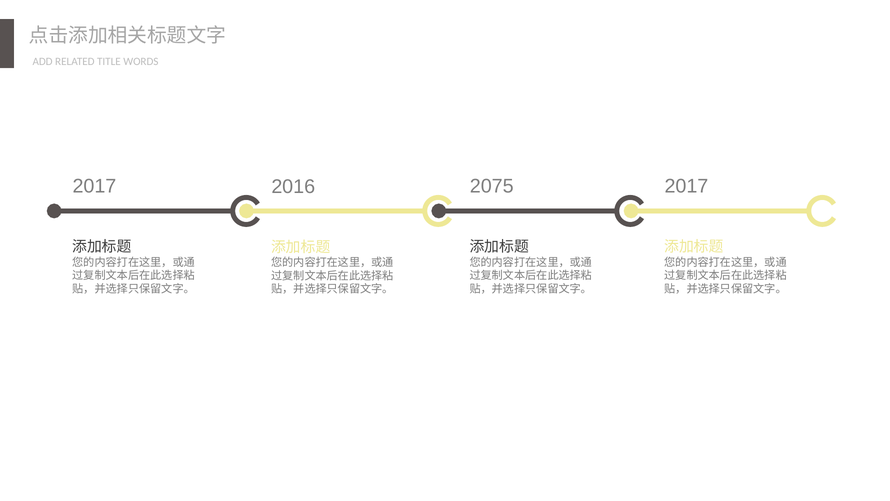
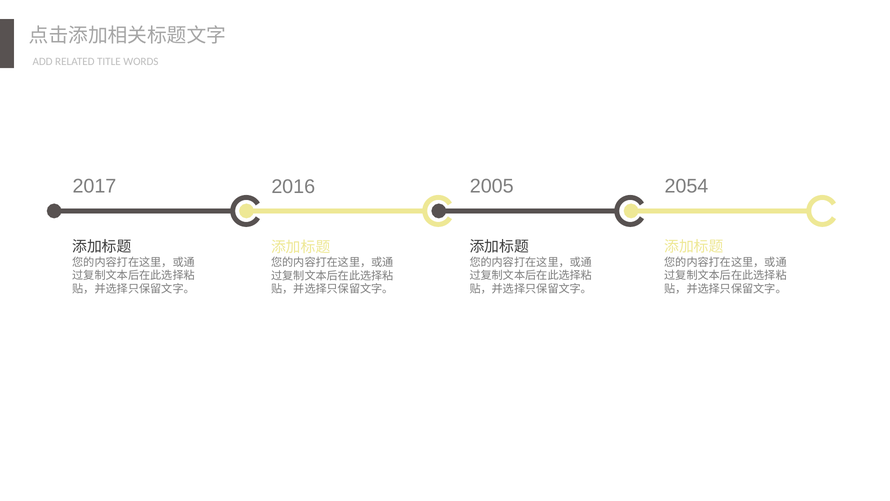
2075: 2075 -> 2005
2017 at (686, 186): 2017 -> 2054
